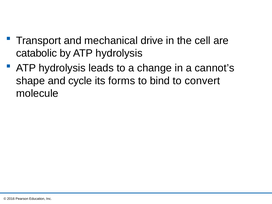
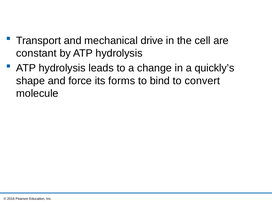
catabolic: catabolic -> constant
cannot’s: cannot’s -> quickly’s
cycle: cycle -> force
